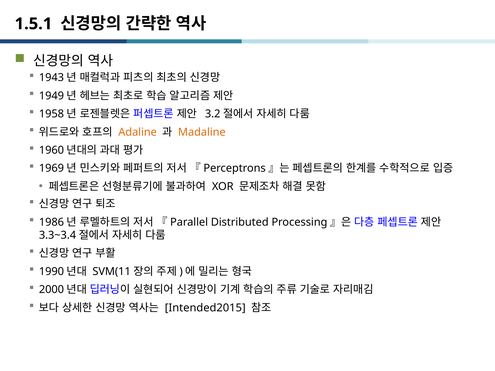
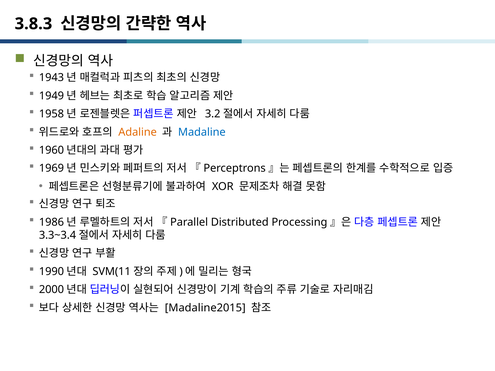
1.5.1: 1.5.1 -> 3.8.3
Madaline colour: orange -> blue
Intended2015: Intended2015 -> Madaline2015
